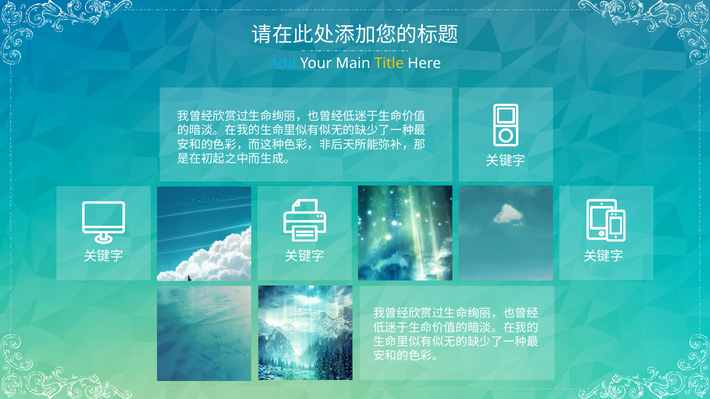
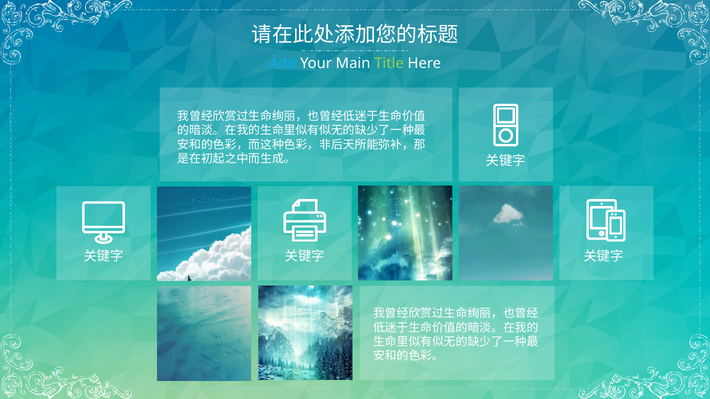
Title colour: yellow -> light green
